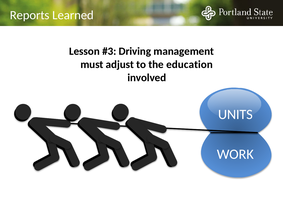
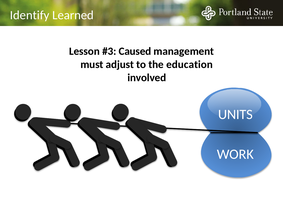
Reports: Reports -> Identify
Driving: Driving -> Caused
